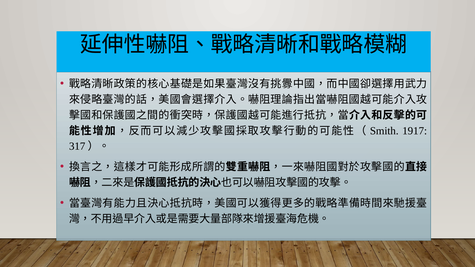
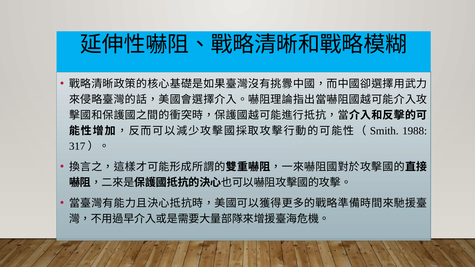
1917: 1917 -> 1988
